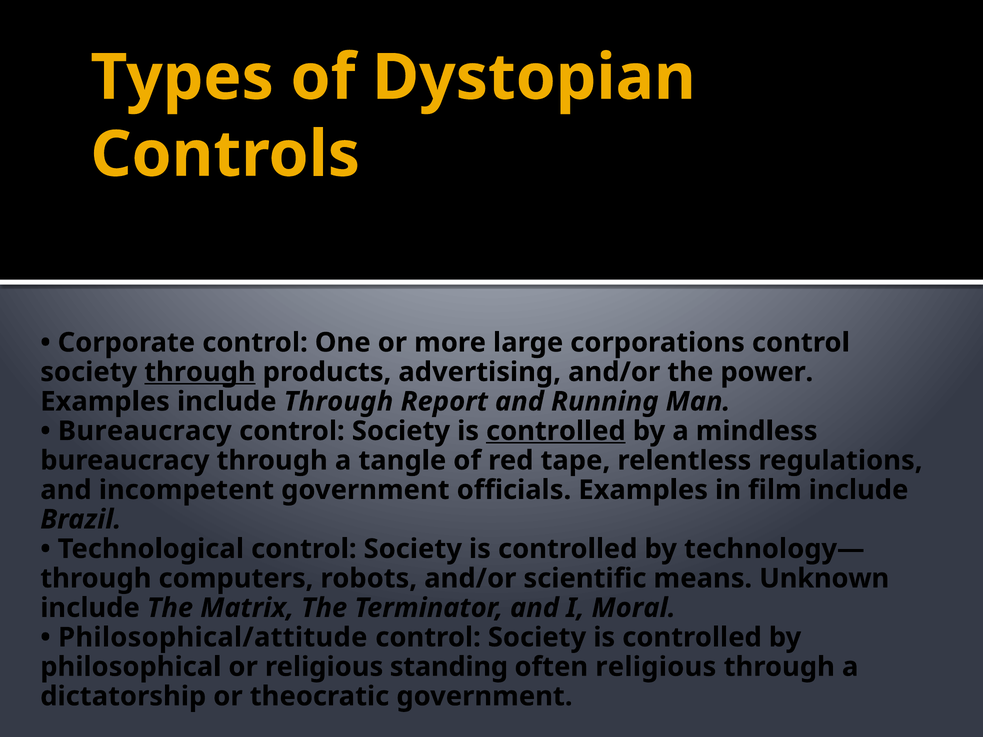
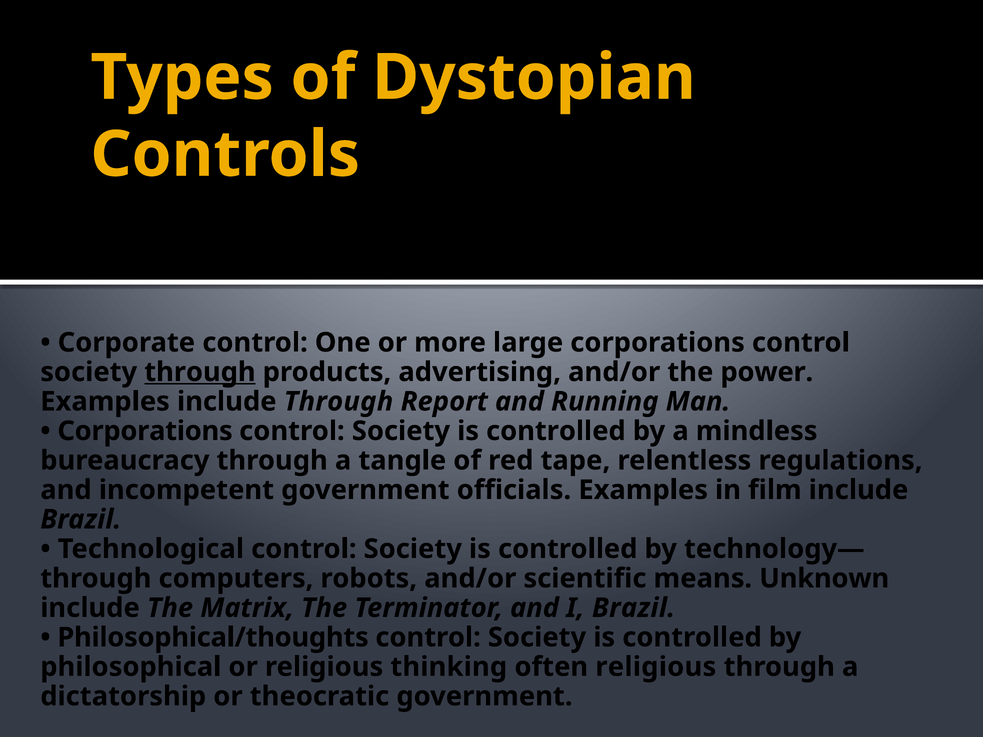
Bureaucracy at (145, 431): Bureaucracy -> Corporations
controlled at (556, 431) underline: present -> none
I Moral: Moral -> Brazil
Philosophical/attitude: Philosophical/attitude -> Philosophical/thoughts
standing: standing -> thinking
